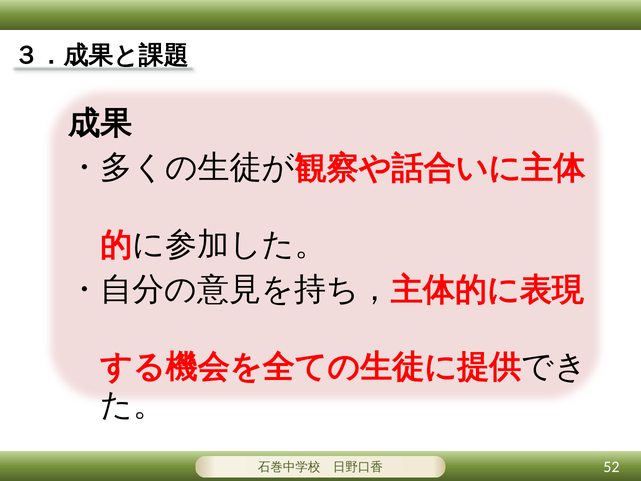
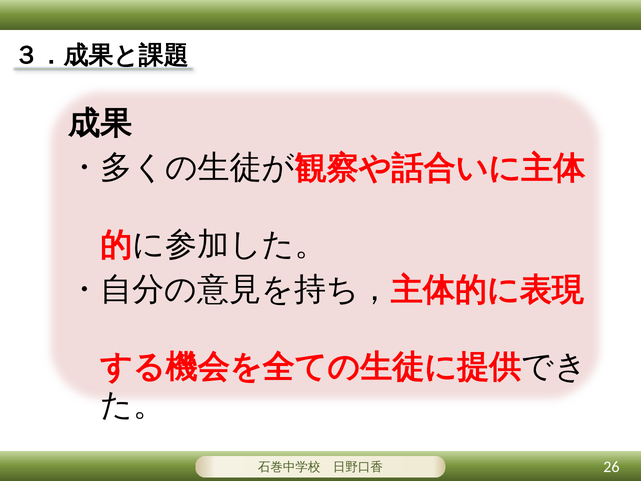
52: 52 -> 26
